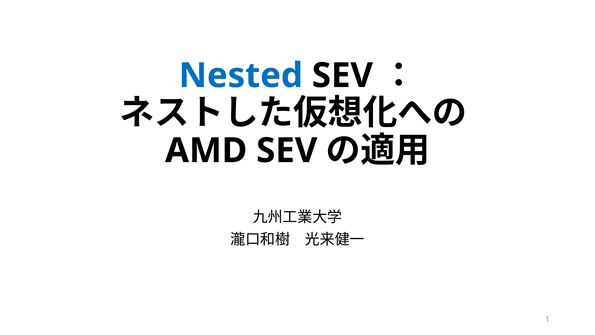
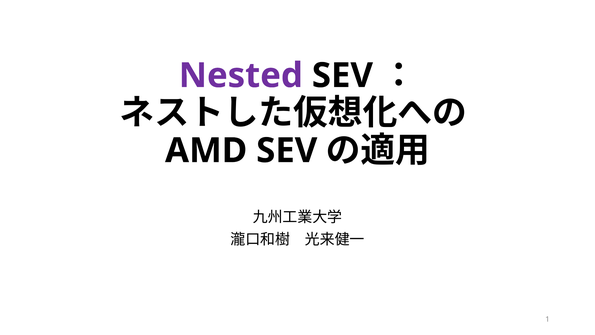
Nested colour: blue -> purple
